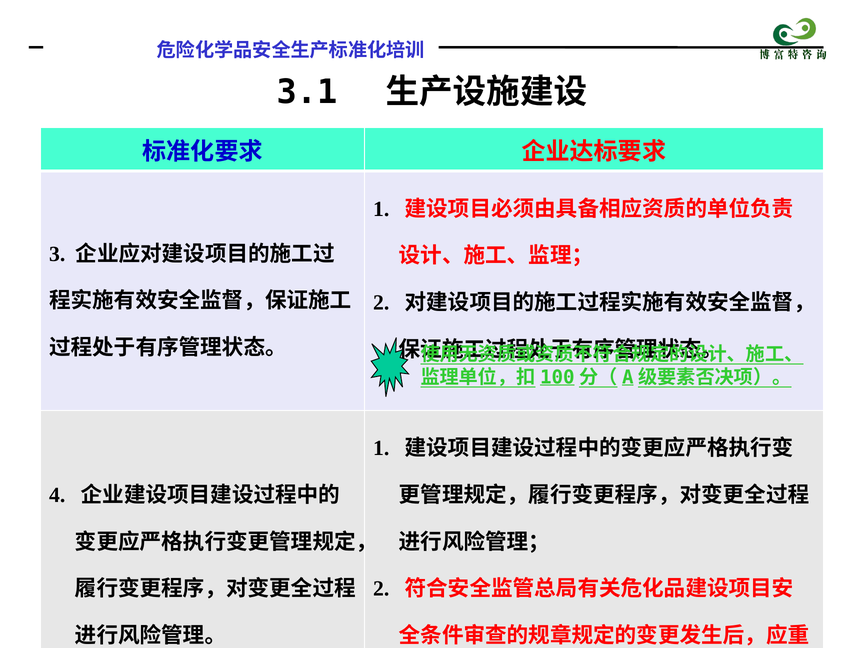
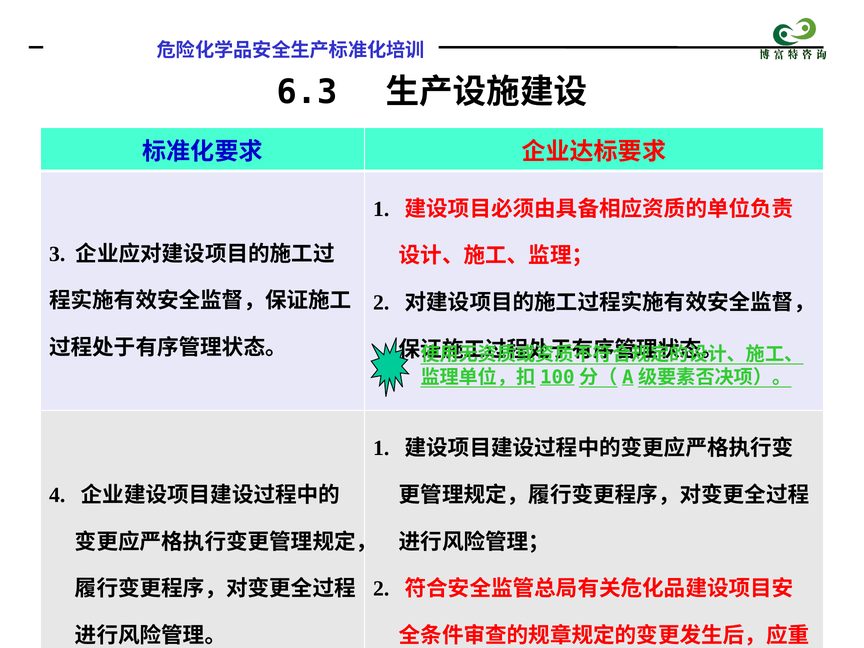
3.1: 3.1 -> 6.3
